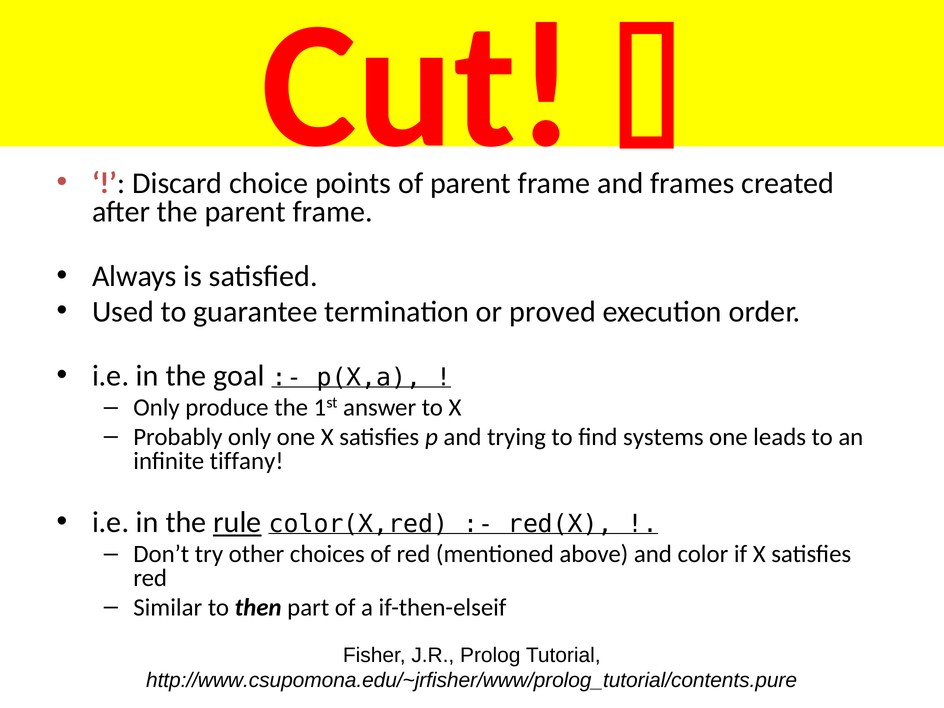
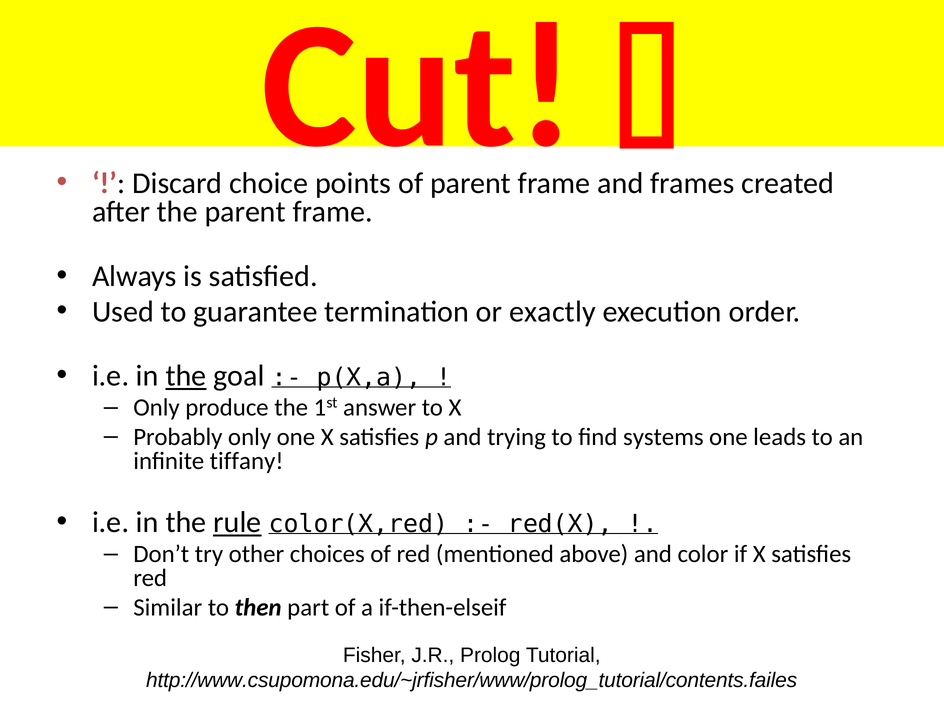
proved: proved -> exactly
the at (186, 376) underline: none -> present
http://www.csupomona.edu/~jrfisher/www/prolog_tutorial/contents.pure: http://www.csupomona.edu/~jrfisher/www/prolog_tutorial/contents.pure -> http://www.csupomona.edu/~jrfisher/www/prolog_tutorial/contents.failes
